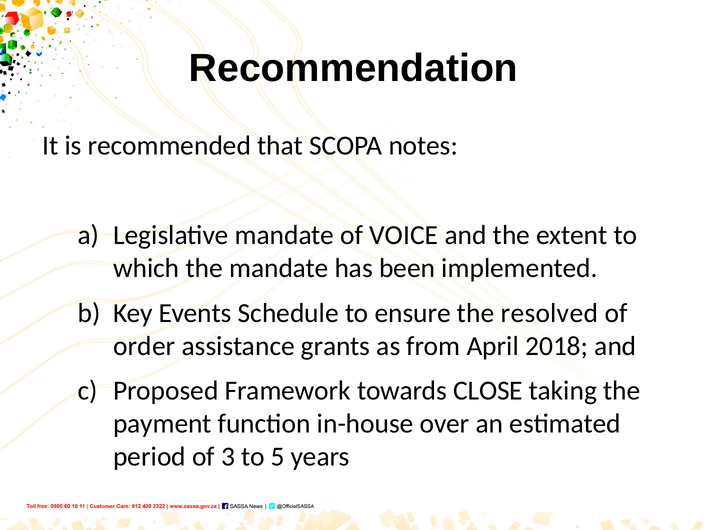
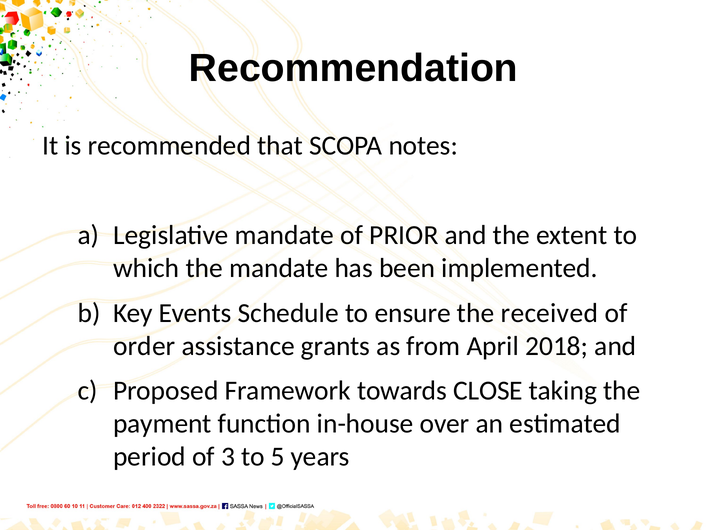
VOICE: VOICE -> PRIOR
resolved: resolved -> received
